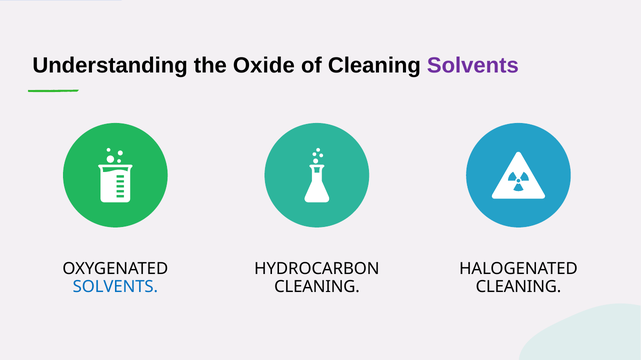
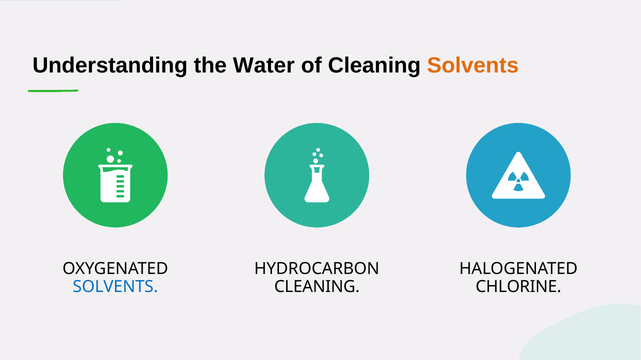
Oxide: Oxide -> Water
Solvents at (473, 66) colour: purple -> orange
CLEANING at (519, 287): CLEANING -> CHLORINE
